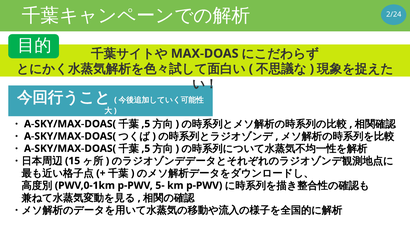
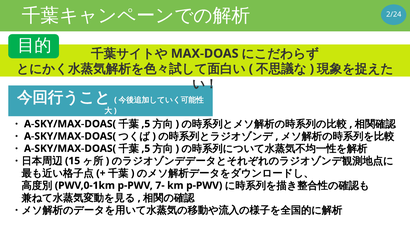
5-: 5- -> 7-
